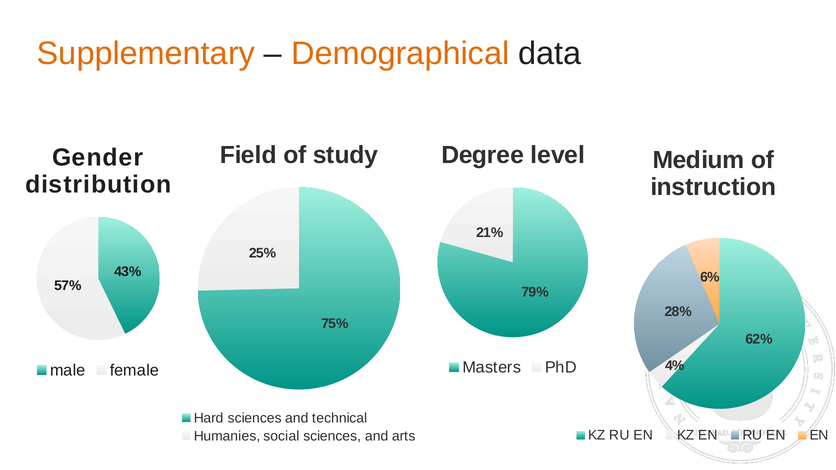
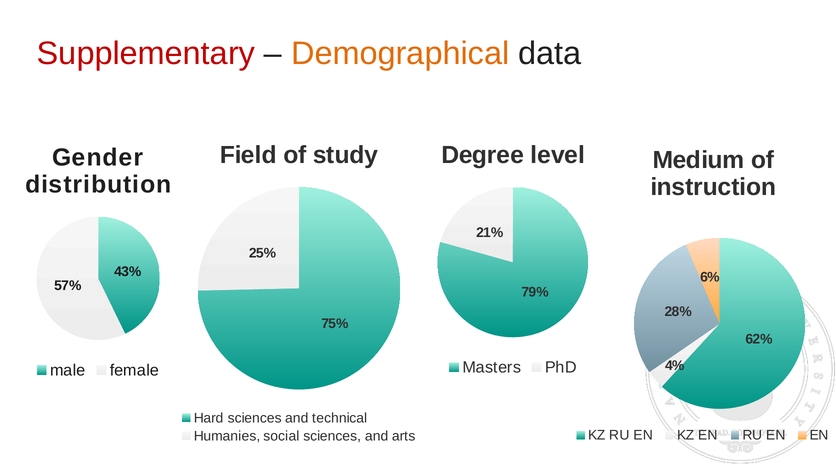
Supplementary colour: orange -> red
